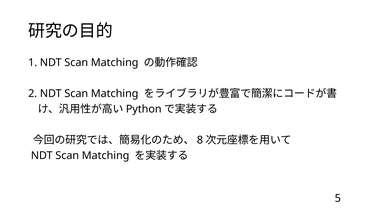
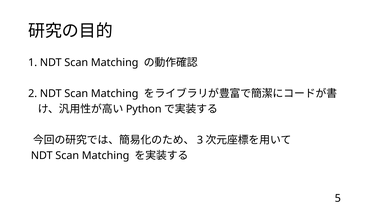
8: 8 -> 3
